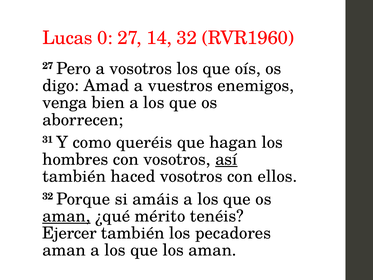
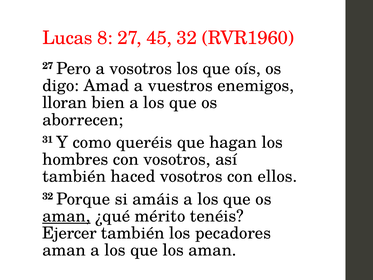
0: 0 -> 8
14: 14 -> 45
venga: venga -> lloran
así underline: present -> none
